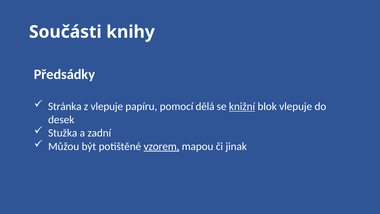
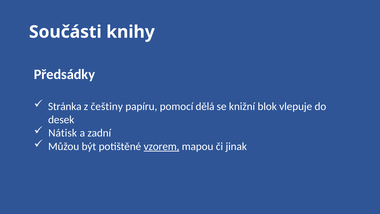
z vlepuje: vlepuje -> češtiny
knižní underline: present -> none
Stužka: Stužka -> Nátisk
